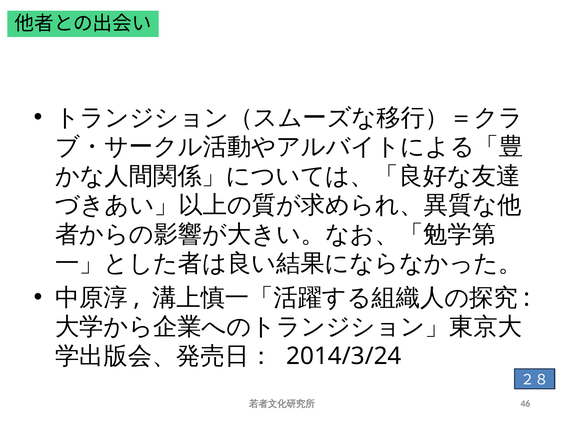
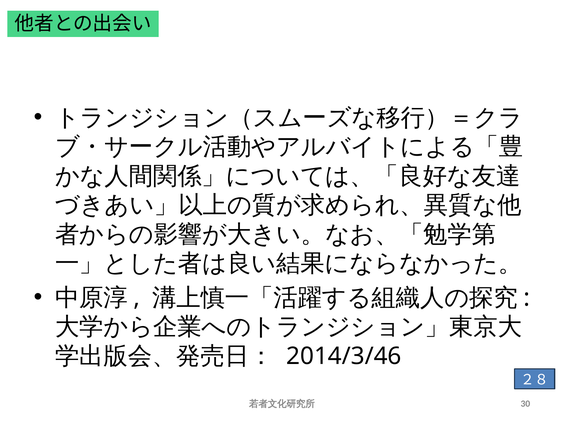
2014/3/24: 2014/3/24 -> 2014/3/46
46: 46 -> 30
